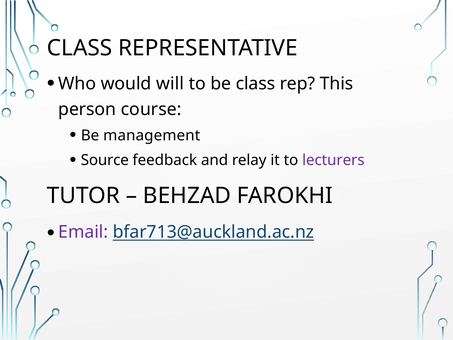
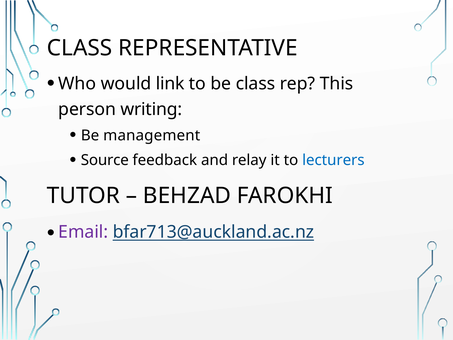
will: will -> link
course: course -> writing
lecturers colour: purple -> blue
